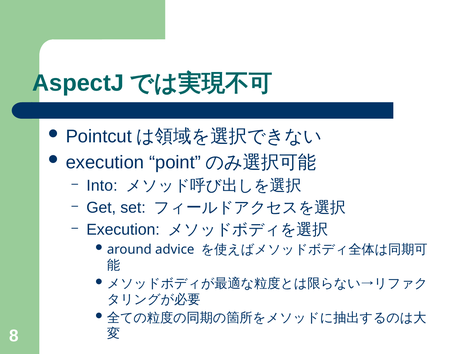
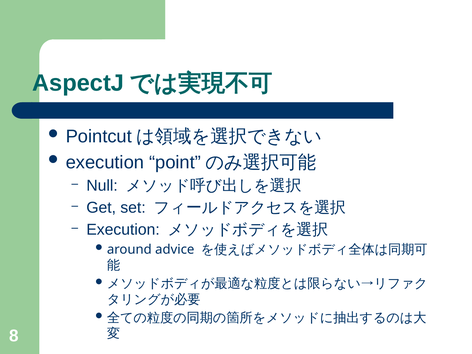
Into: Into -> Null
